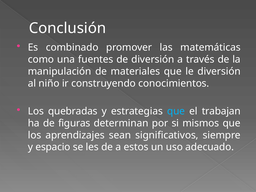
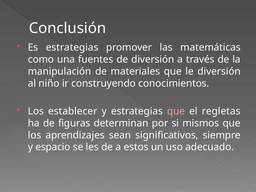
Es combinado: combinado -> estrategias
quebradas: quebradas -> establecer
que at (176, 111) colour: light blue -> pink
trabajan: trabajan -> regletas
